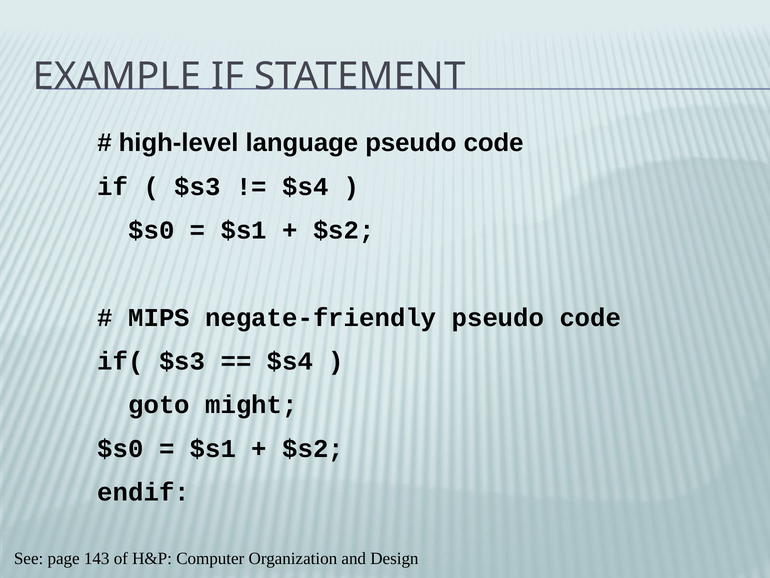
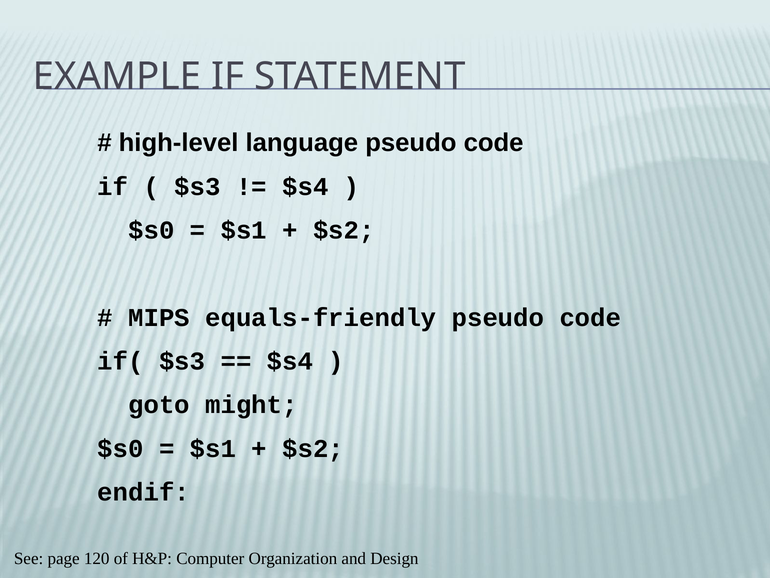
negate-friendly: negate-friendly -> equals-friendly
143: 143 -> 120
